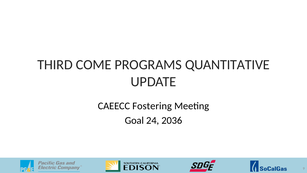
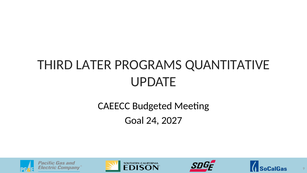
COME: COME -> LATER
Fostering: Fostering -> Budgeted
2036: 2036 -> 2027
